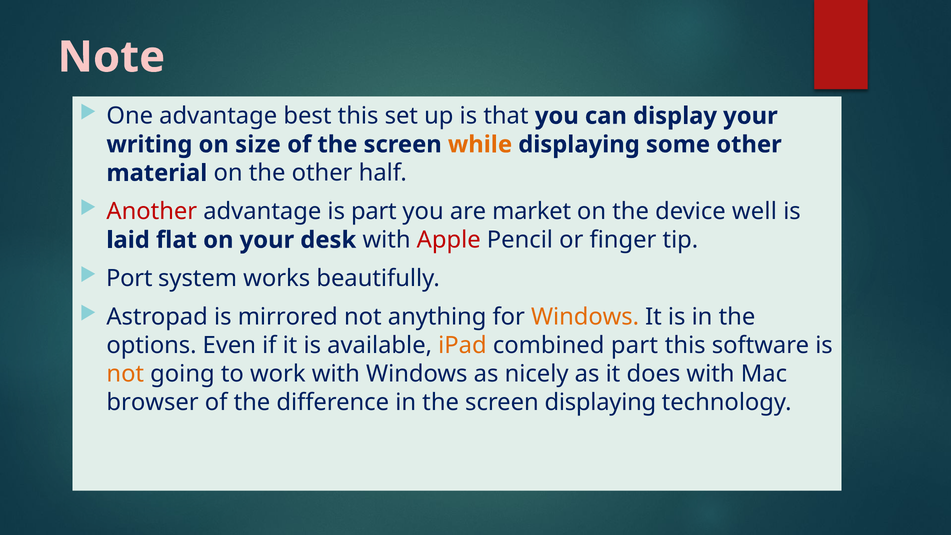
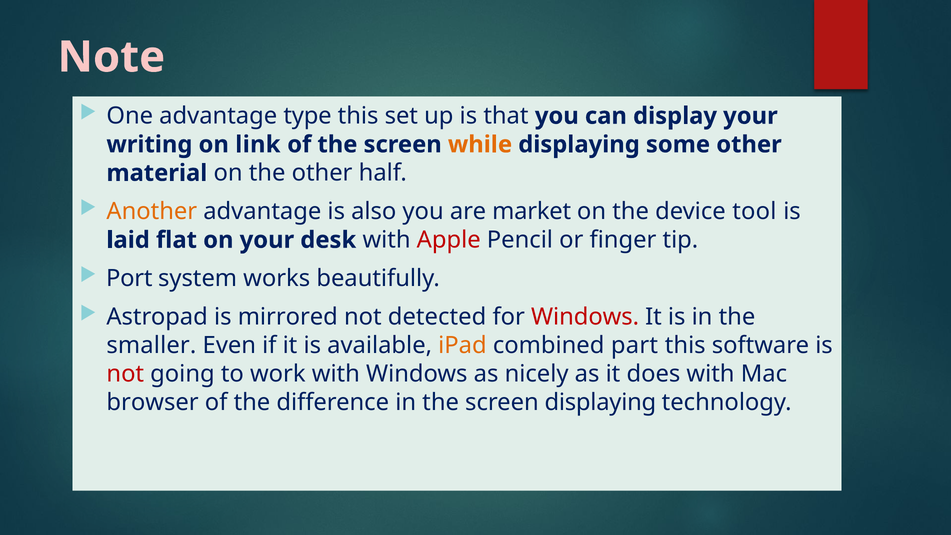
best: best -> type
size: size -> link
Another colour: red -> orange
is part: part -> also
well: well -> tool
anything: anything -> detected
Windows at (585, 317) colour: orange -> red
options: options -> smaller
not at (125, 374) colour: orange -> red
